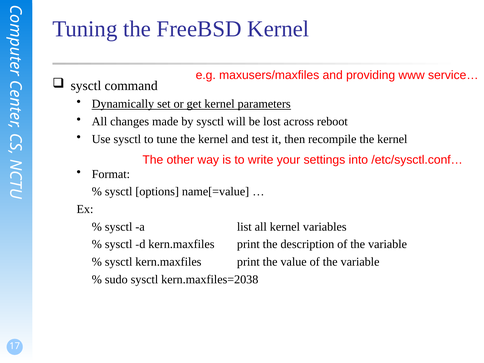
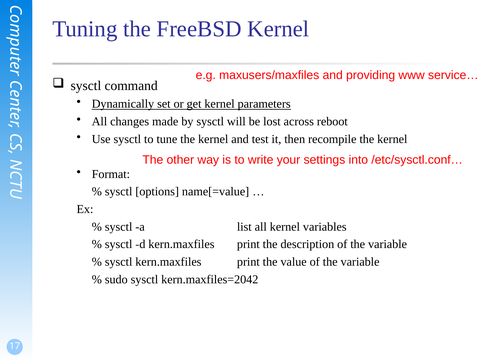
kern.maxfiles=2038: kern.maxfiles=2038 -> kern.maxfiles=2042
